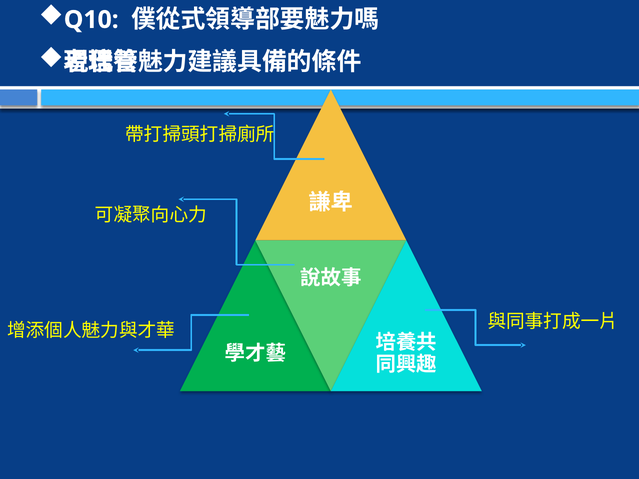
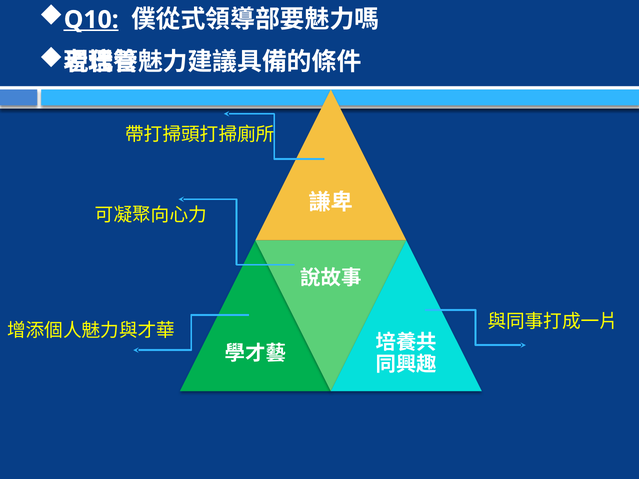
Q10 underline: none -> present
